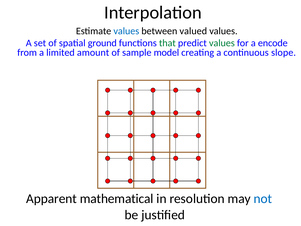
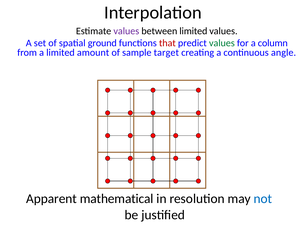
values at (126, 31) colour: blue -> purple
between valued: valued -> limited
that colour: green -> red
encode: encode -> column
model: model -> target
slope: slope -> angle
